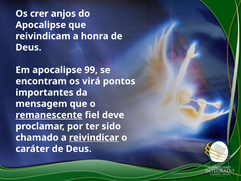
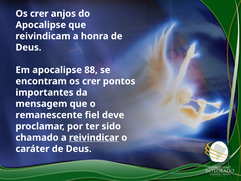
99: 99 -> 88
encontram os virá: virá -> crer
remanescente underline: present -> none
